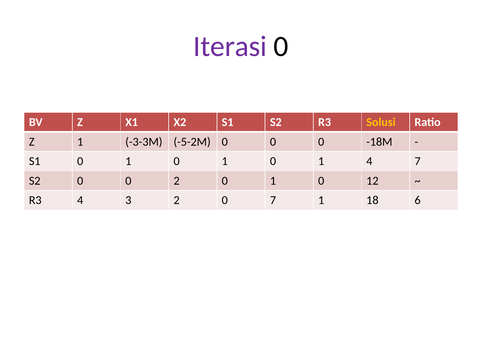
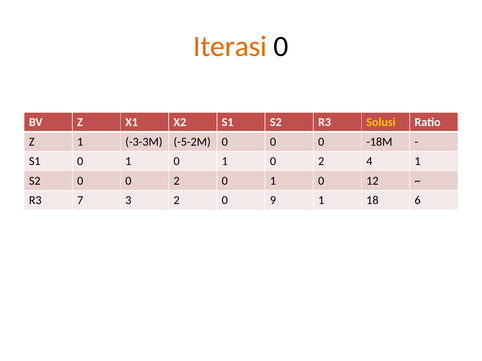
Iterasi colour: purple -> orange
1 at (321, 161): 1 -> 2
4 7: 7 -> 1
R3 4: 4 -> 7
0 7: 7 -> 9
